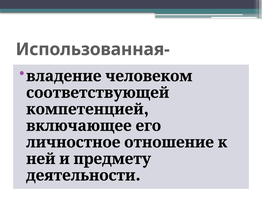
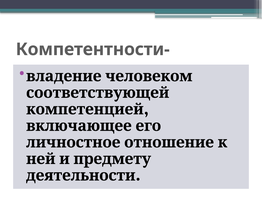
Использованная-: Использованная- -> Компетентности-
